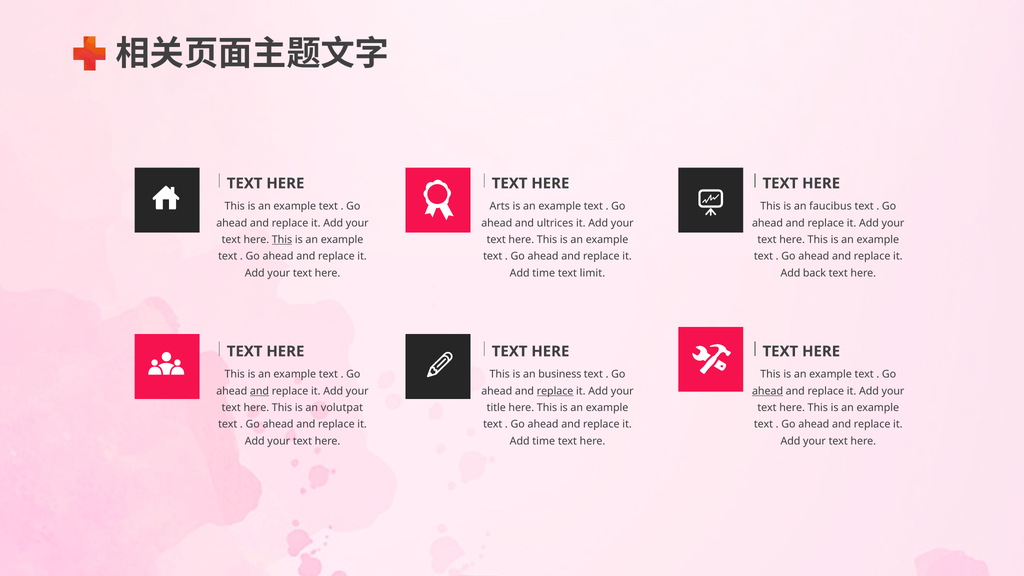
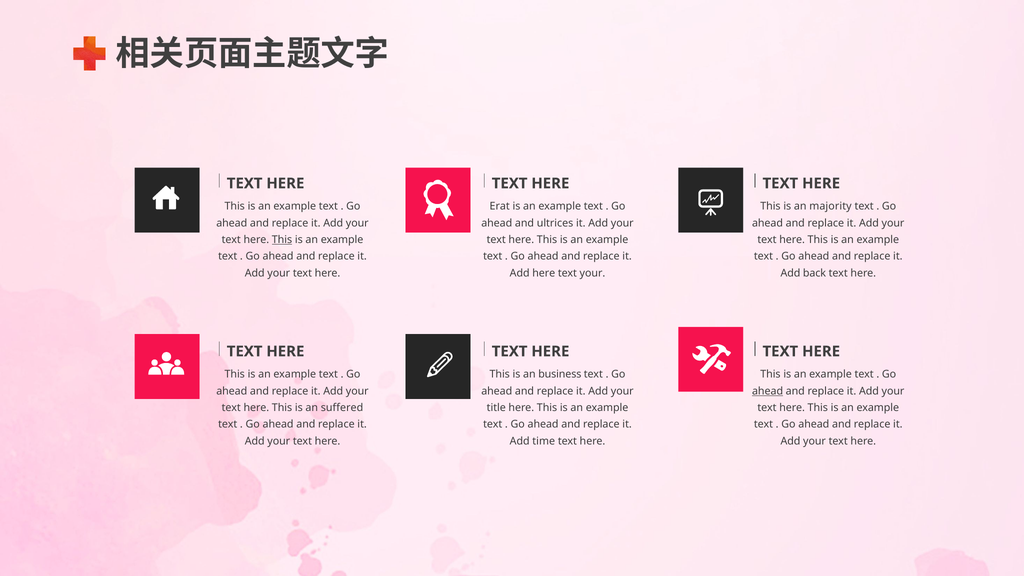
Arts: Arts -> Erat
faucibus: faucibus -> majority
time at (544, 273): time -> here
text limit: limit -> your
and at (259, 391) underline: present -> none
replace at (555, 391) underline: present -> none
volutpat: volutpat -> suffered
